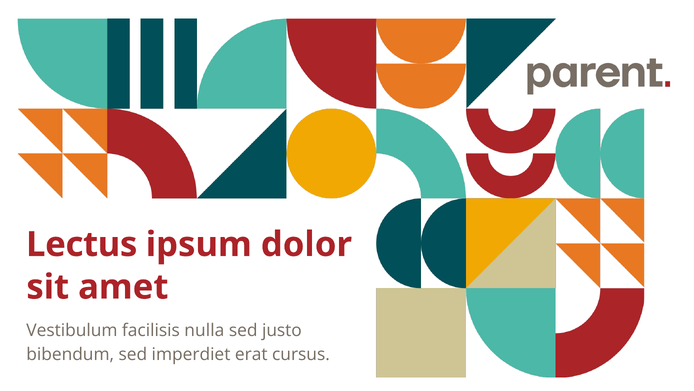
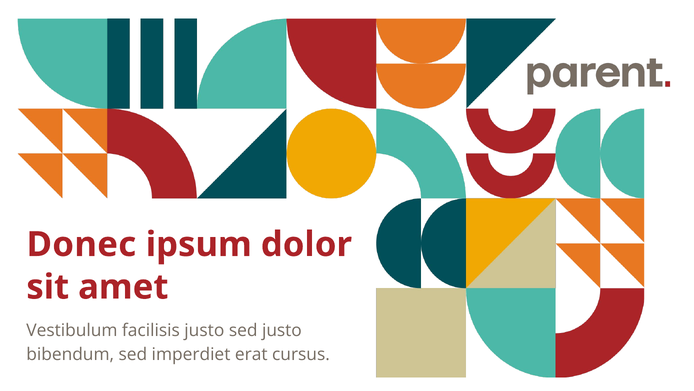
Lectus: Lectus -> Donec
facilisis nulla: nulla -> justo
